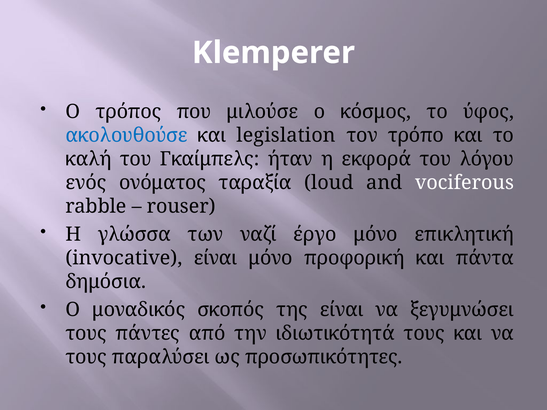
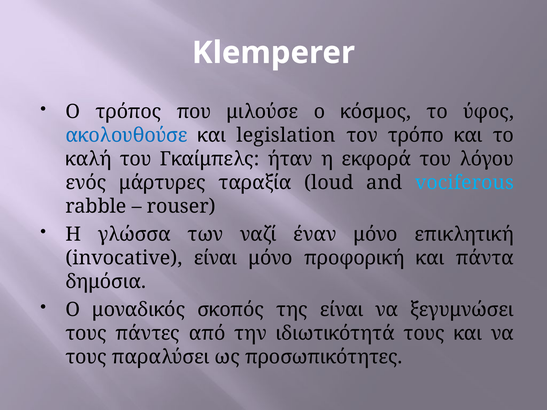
ονόματος: ονόματος -> μάρτυρες
vociferous colour: white -> light blue
έργο: έργο -> έναν
